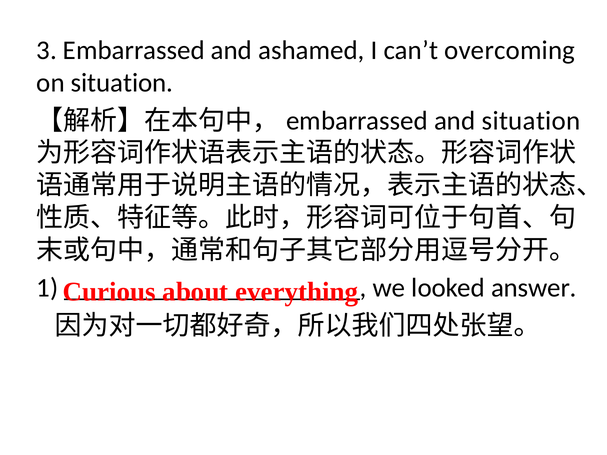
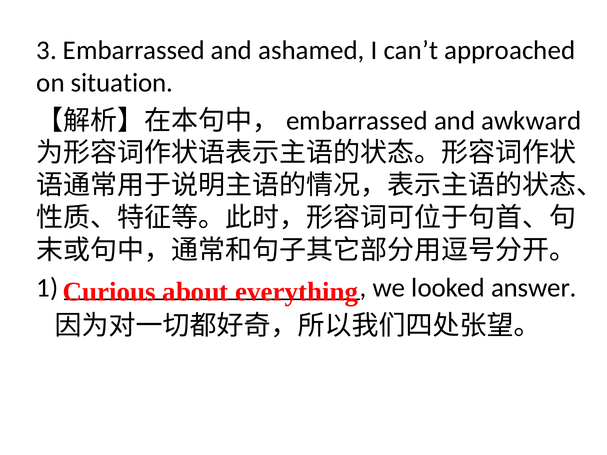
overcoming: overcoming -> approached
and situation: situation -> awkward
